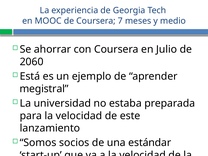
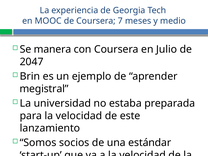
ahorrar: ahorrar -> manera
2060: 2060 -> 2047
Está: Está -> Brin
